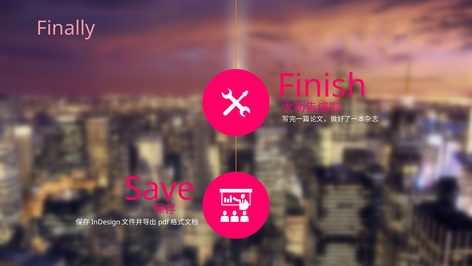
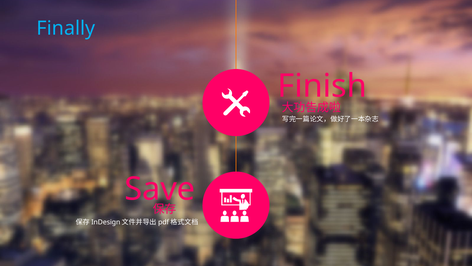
Finally colour: pink -> light blue
